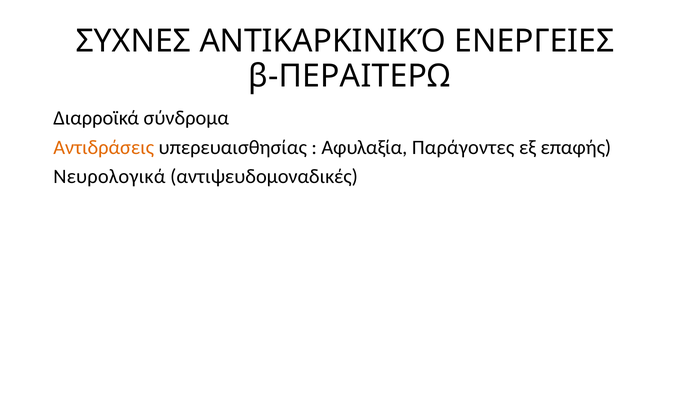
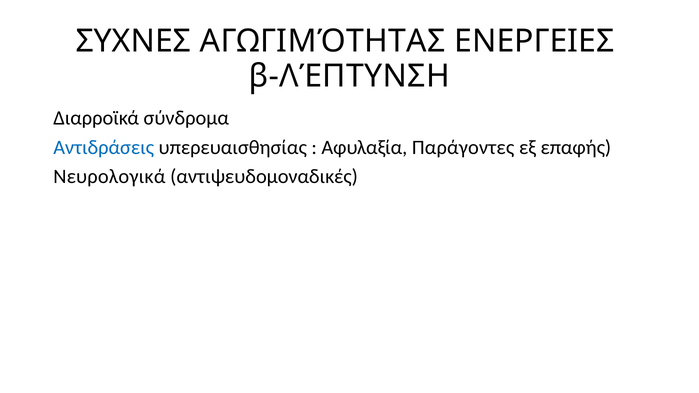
ΑΝΤΙΚΑΡΚΙΝΙΚΌ: ΑΝΤΙΚΑΡΚΙΝΙΚΌ -> ΑΓΩΓΙΜΌΤΗΤΑΣ
β-ΠΕΡΑΙΤΕΡΩ: β-ΠΕΡΑΙΤΕΡΩ -> β-ΛΈΠΤΥΝΣΗ
Αντιδράσεις colour: orange -> blue
